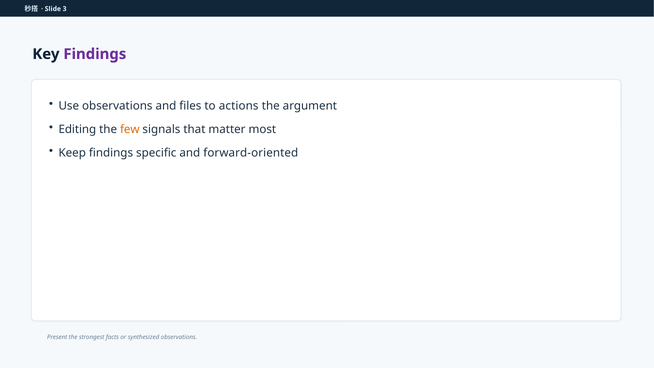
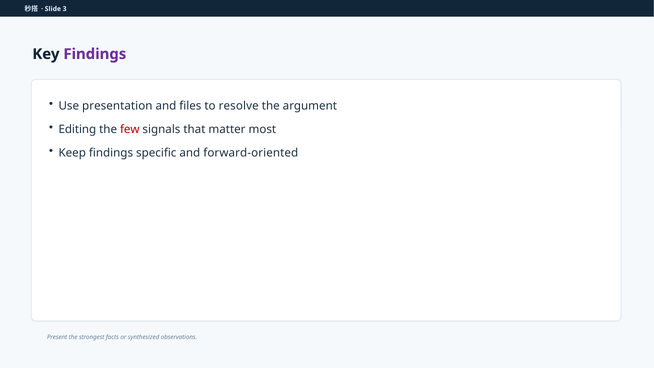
Use observations: observations -> presentation
actions: actions -> resolve
few colour: orange -> red
